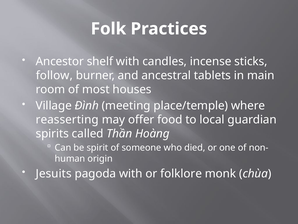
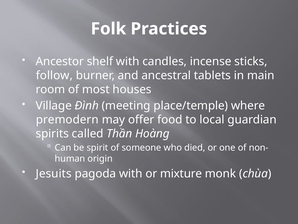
reasserting: reasserting -> premodern
folklore: folklore -> mixture
